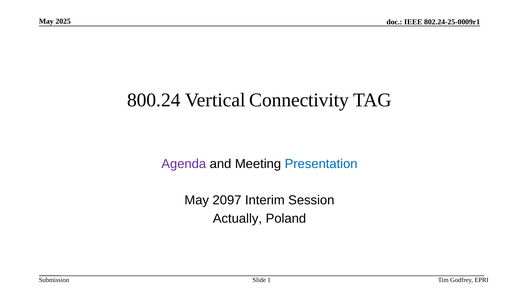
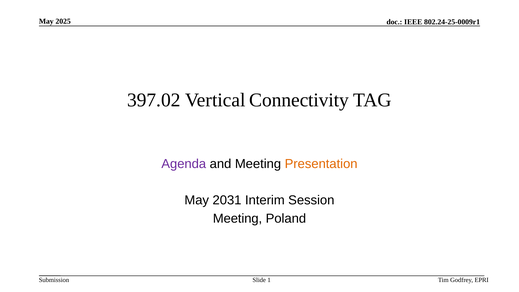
800.24: 800.24 -> 397.02
Presentation colour: blue -> orange
2097: 2097 -> 2031
Actually at (237, 218): Actually -> Meeting
